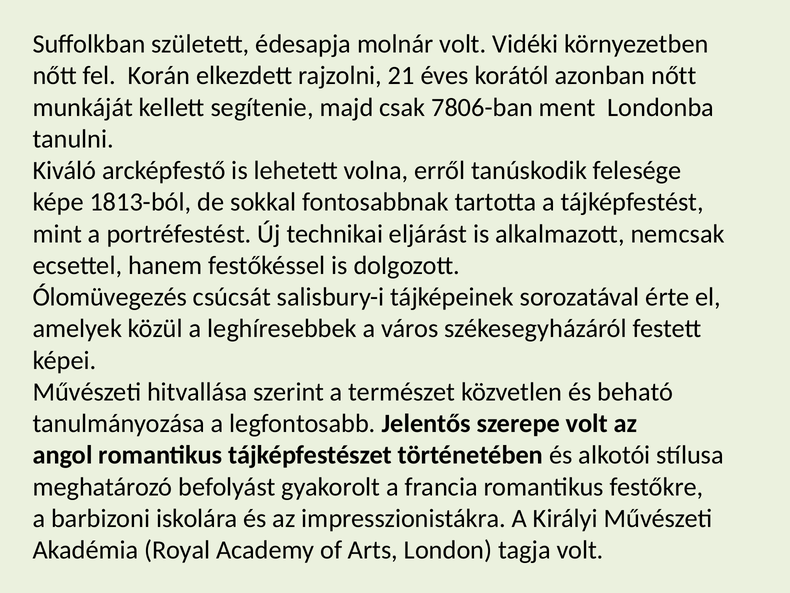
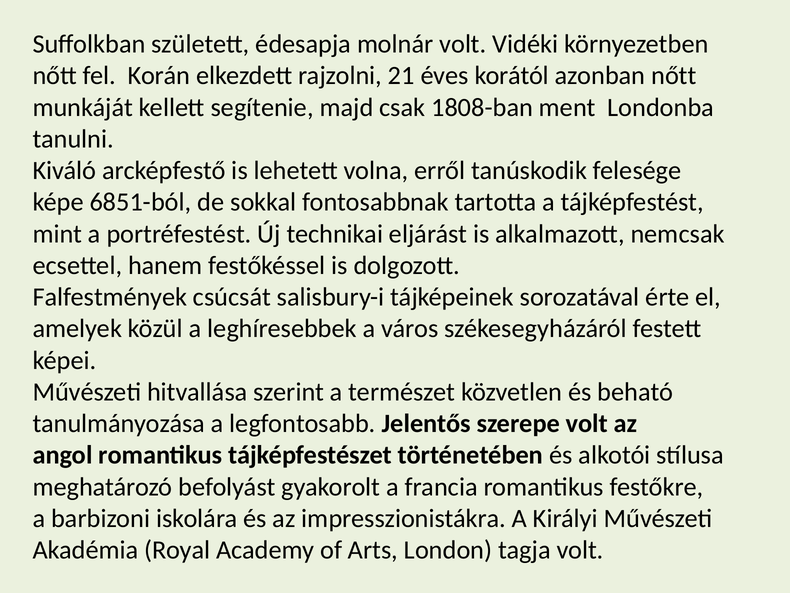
7806-ban: 7806-ban -> 1808-ban
1813-ból: 1813-ból -> 6851-ból
Ólomüvegezés: Ólomüvegezés -> Falfestmények
